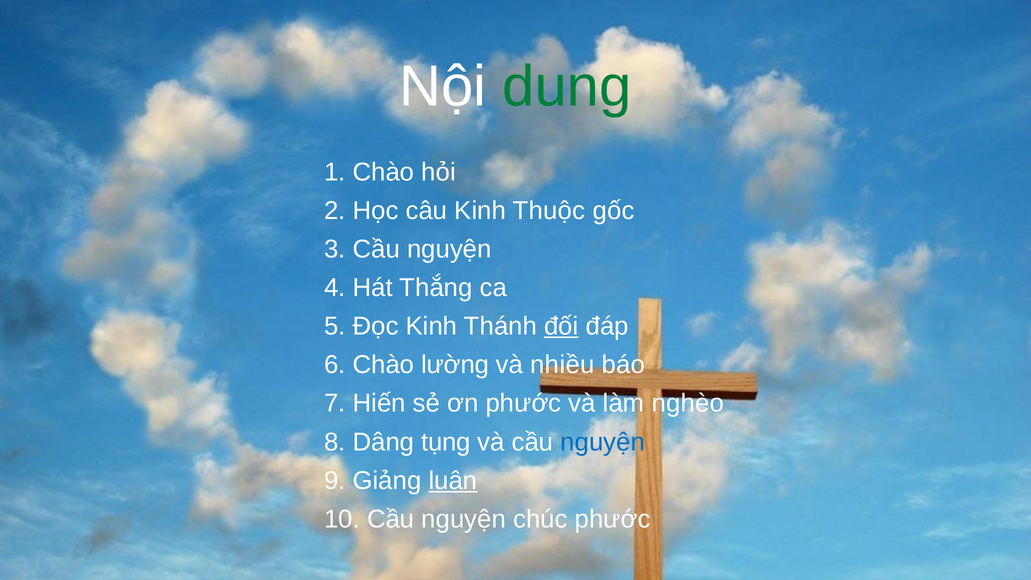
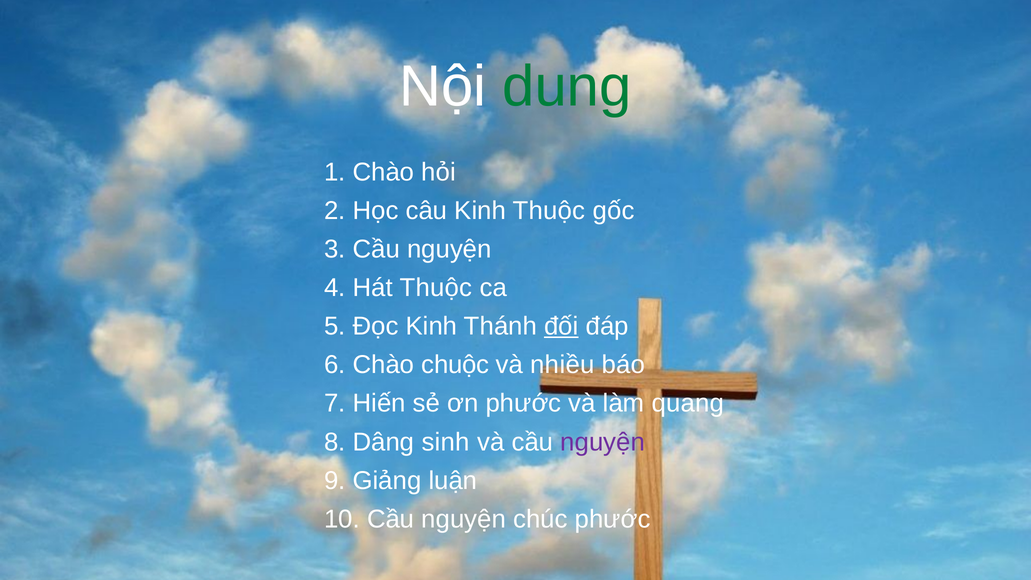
Hát Thắng: Thắng -> Thuộc
lường: lường -> chuộc
nghèo: nghèo -> quang
tụng: tụng -> sinh
nguyện at (603, 442) colour: blue -> purple
luận underline: present -> none
